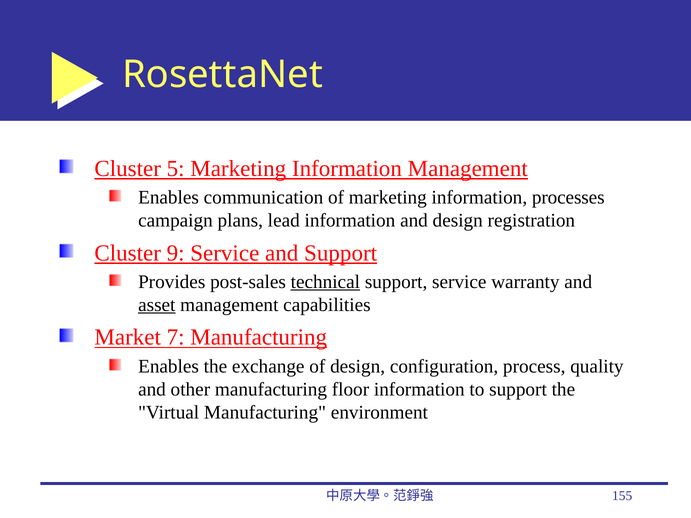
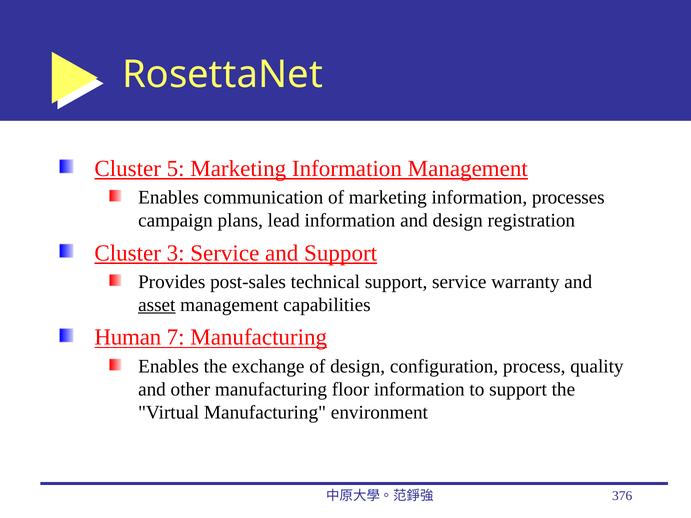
9: 9 -> 3
technical underline: present -> none
Market: Market -> Human
155: 155 -> 376
